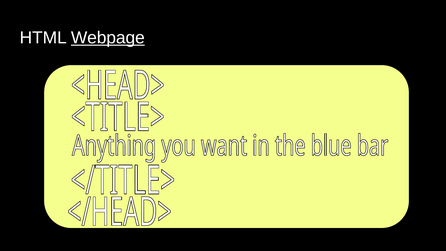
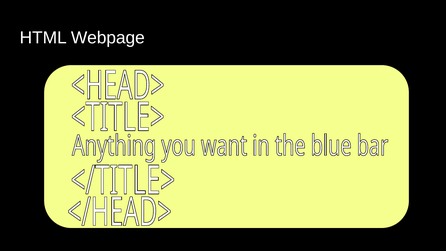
Webpage underline: present -> none
